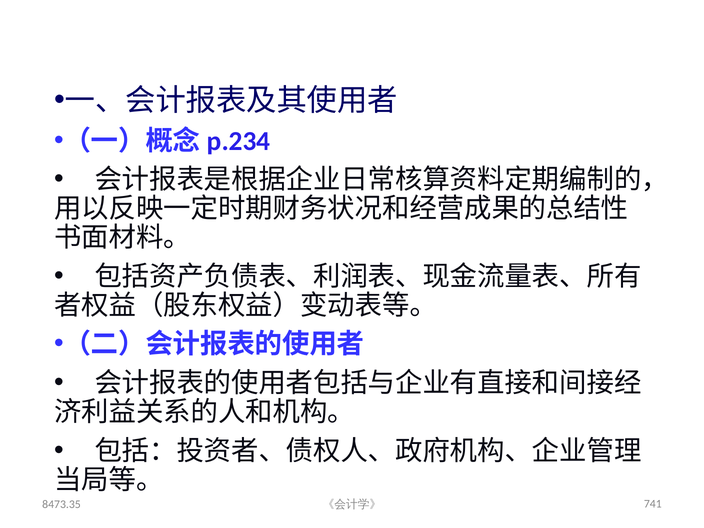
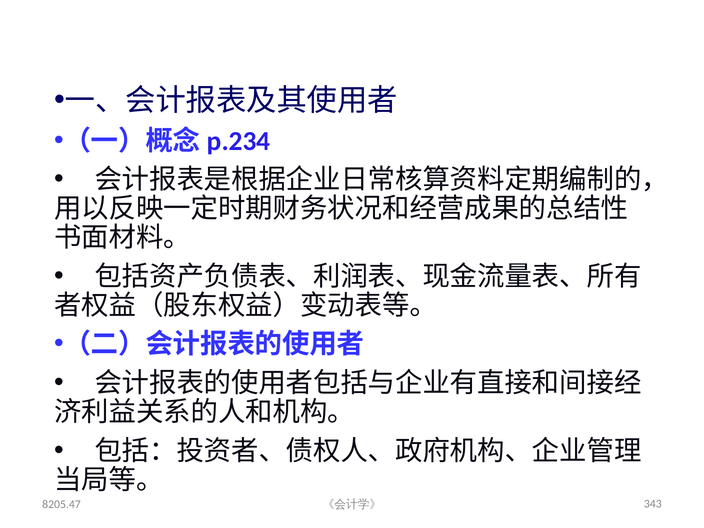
8473.35: 8473.35 -> 8205.47
741: 741 -> 343
